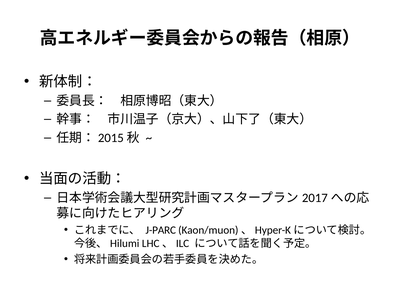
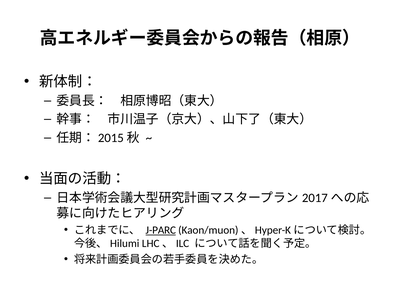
J-PARC underline: none -> present
